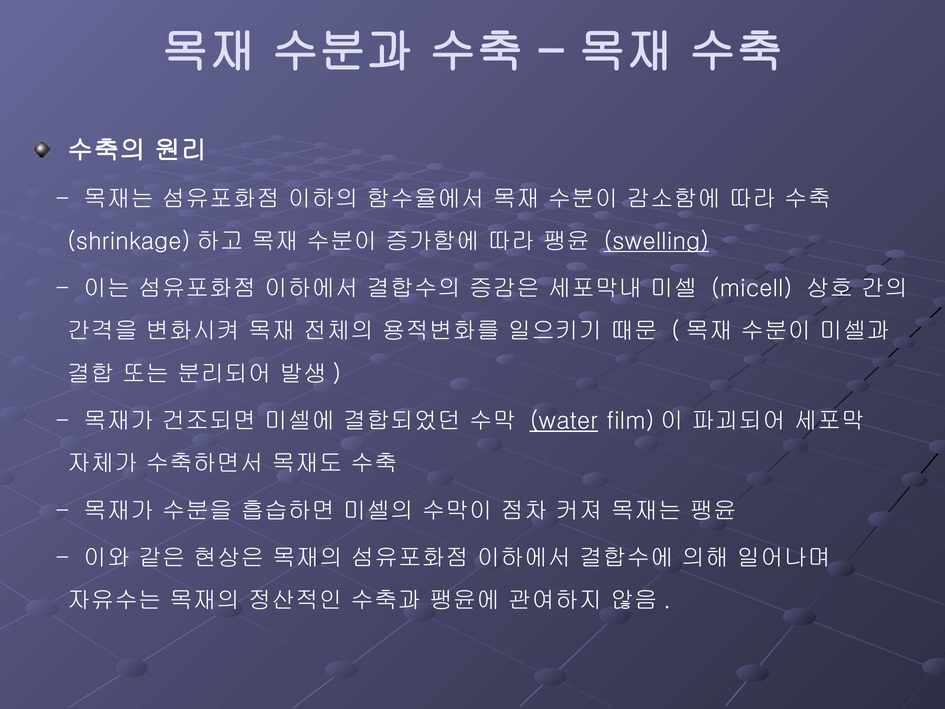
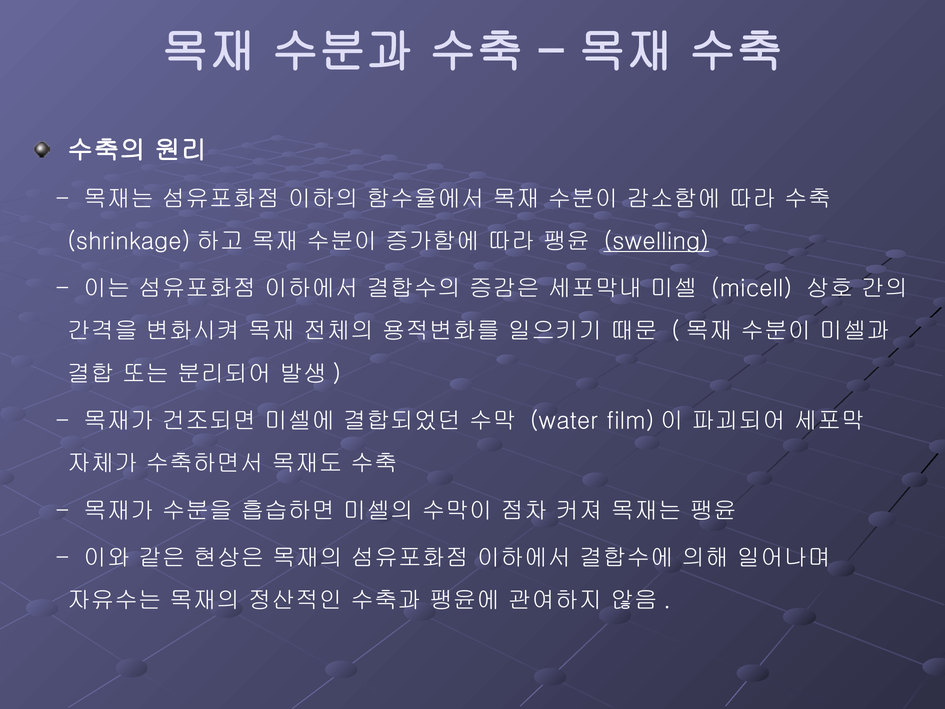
water underline: present -> none
